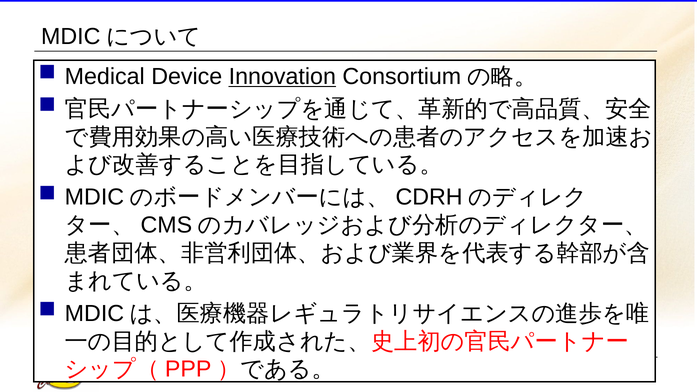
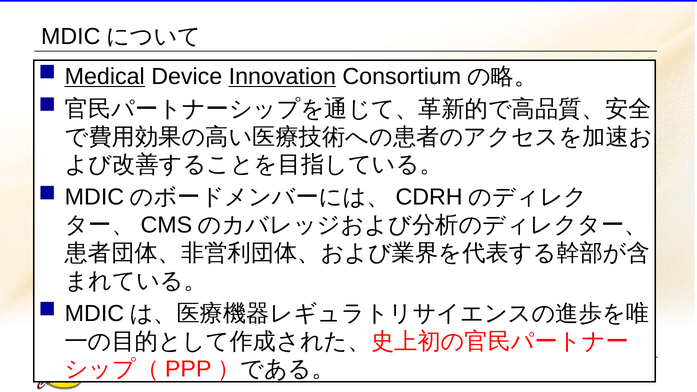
Medical underline: none -> present
